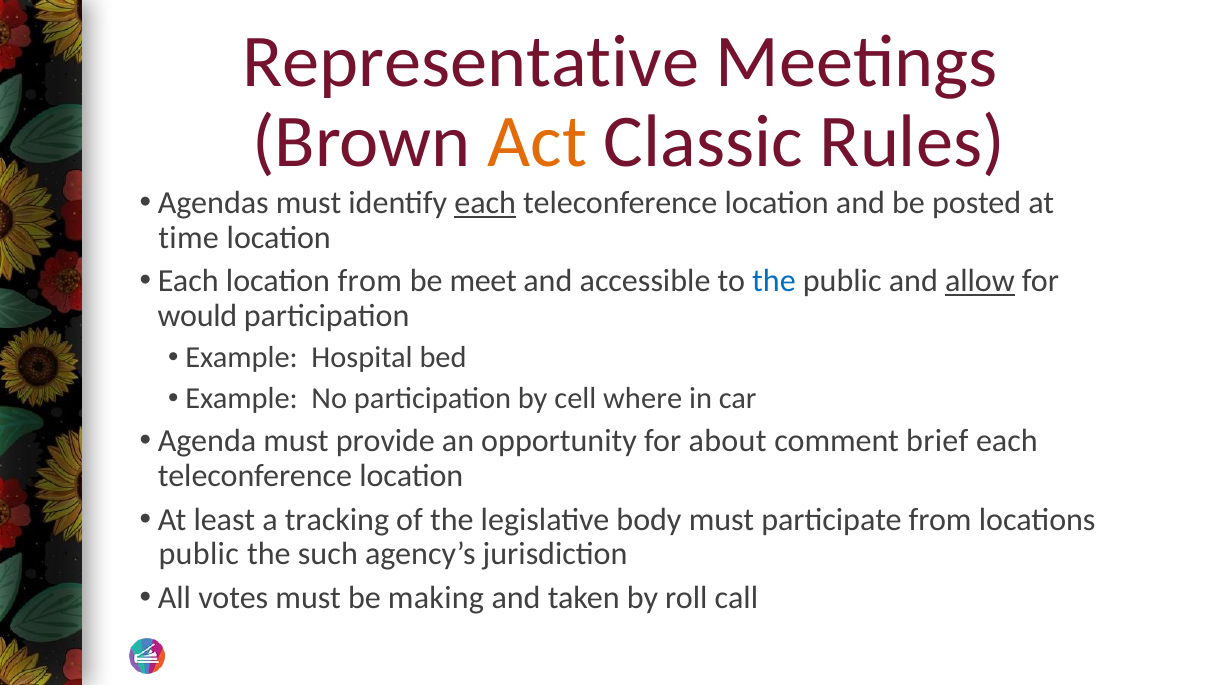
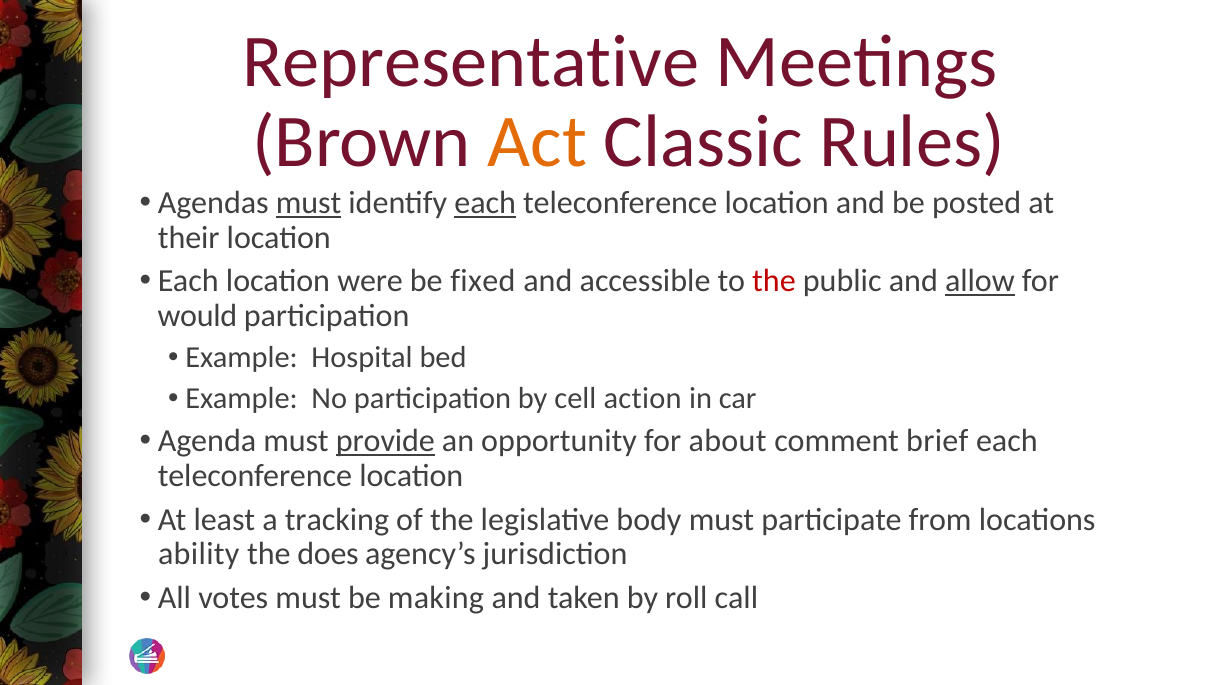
must at (309, 203) underline: none -> present
time: time -> their
location from: from -> were
meet: meet -> fixed
the at (774, 281) colour: blue -> red
where: where -> action
provide underline: none -> present
public at (199, 554): public -> ability
such: such -> does
